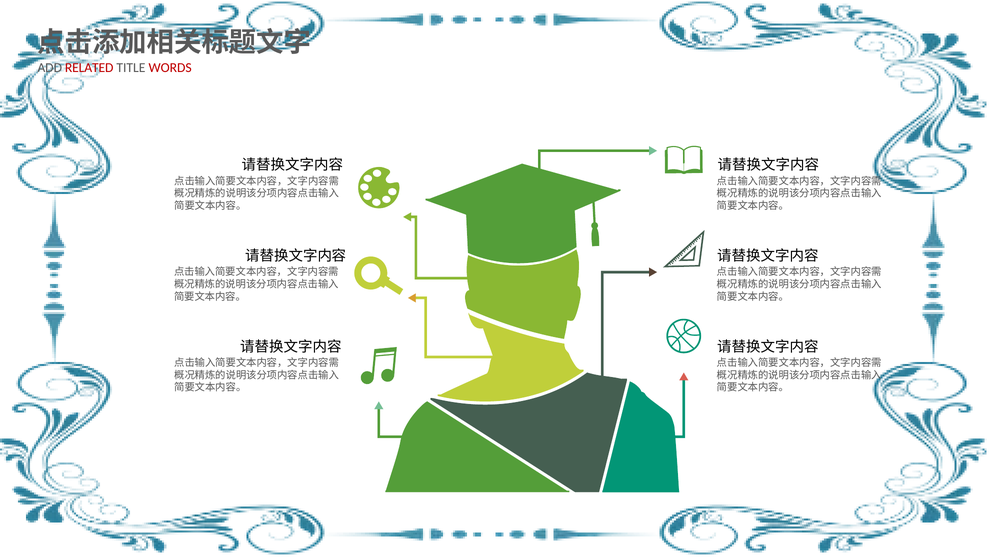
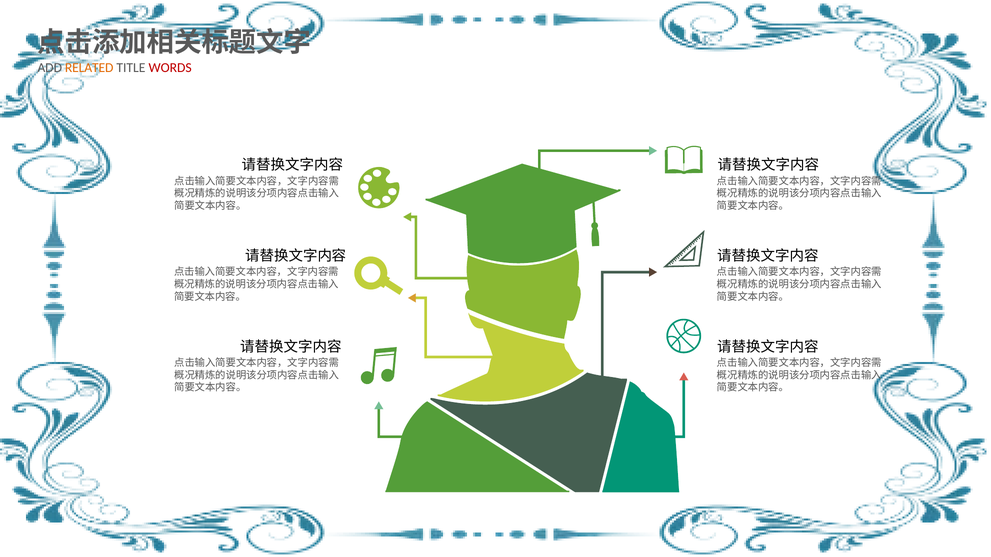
RELATED colour: red -> orange
